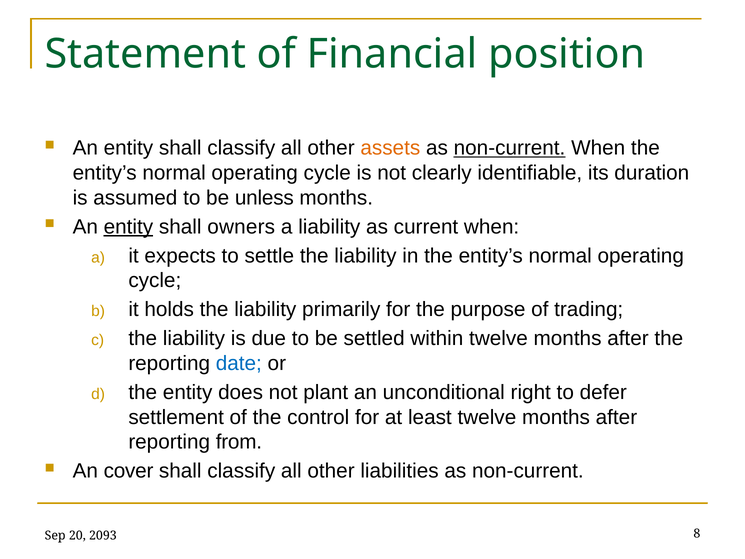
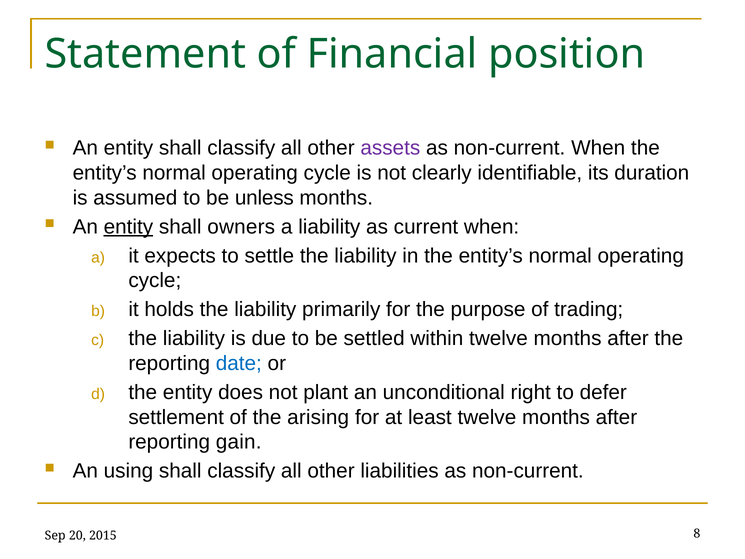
assets colour: orange -> purple
non-current at (510, 148) underline: present -> none
control: control -> arising
from: from -> gain
cover: cover -> using
2093: 2093 -> 2015
